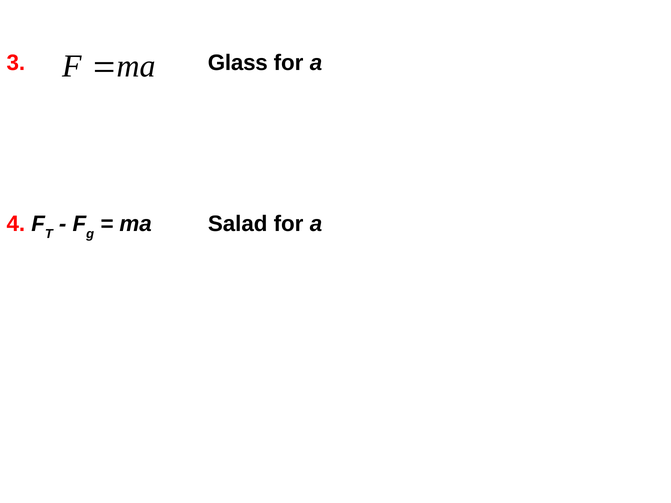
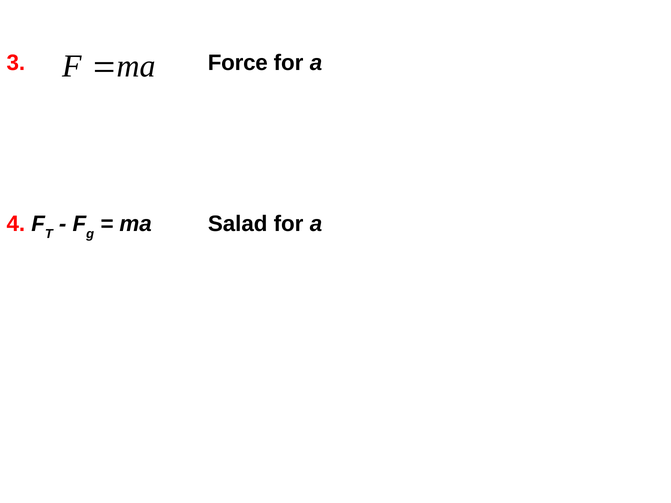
Glass: Glass -> Force
